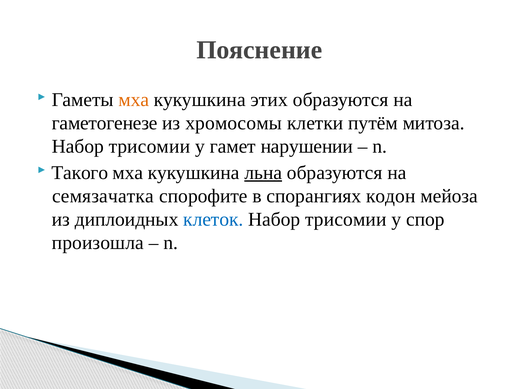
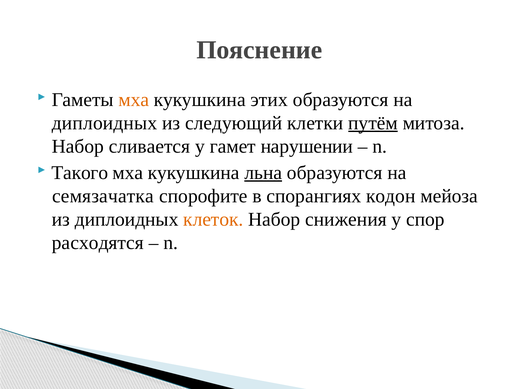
гаметогенезе at (105, 123): гаметогенезе -> диплоидных
хромосомы: хромосомы -> следующий
путём underline: none -> present
трисомии at (149, 146): трисомии -> сливается
клеток colour: blue -> orange
трисомии at (346, 219): трисомии -> снижения
произошла: произошла -> расходятся
